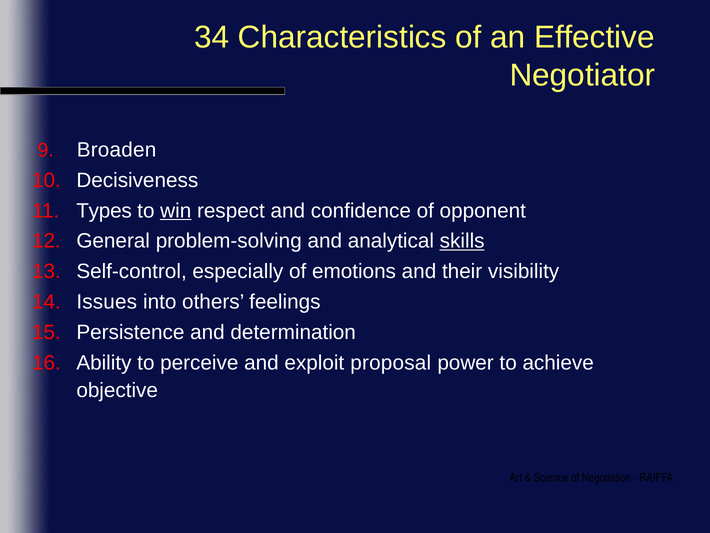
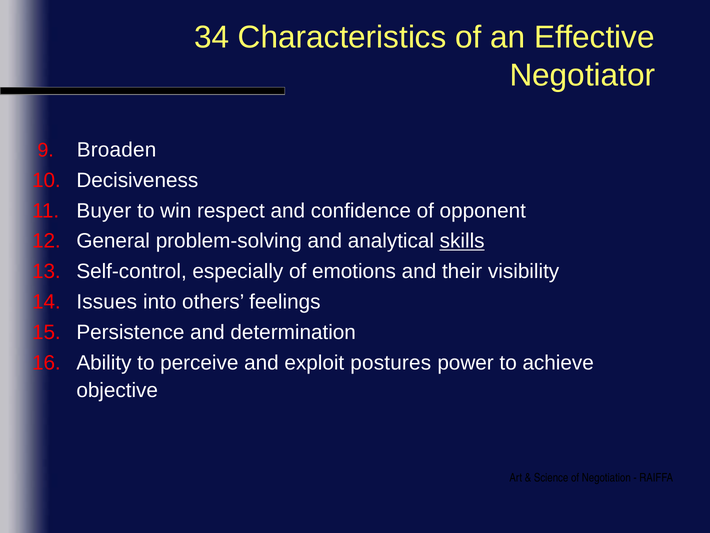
Types: Types -> Buyer
win underline: present -> none
proposal: proposal -> postures
